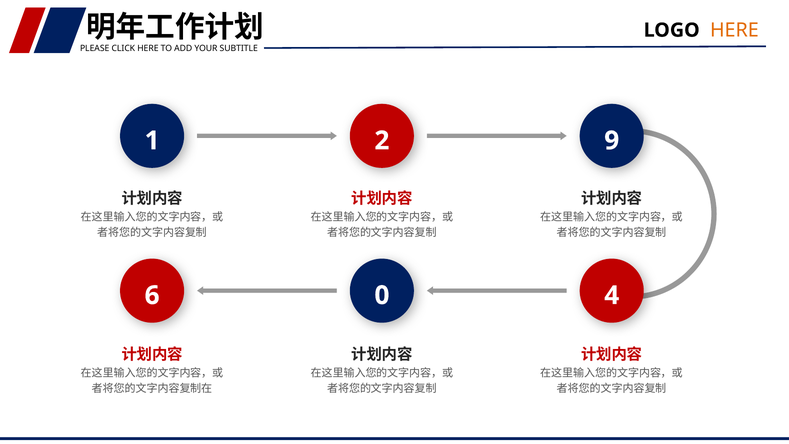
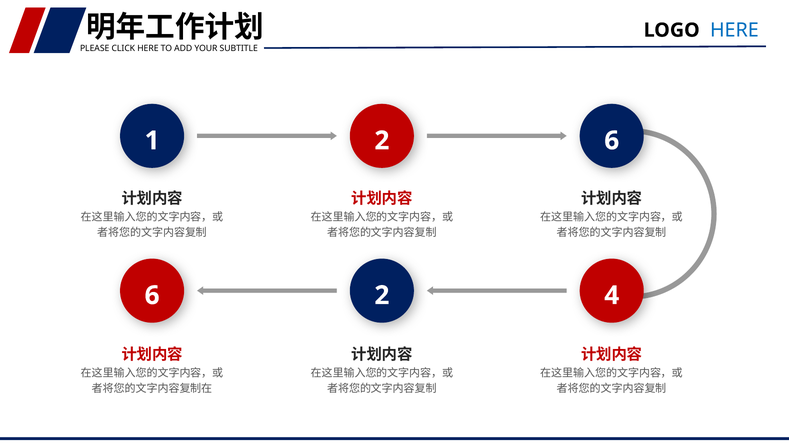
HERE at (734, 30) colour: orange -> blue
2 9: 9 -> 6
6 0: 0 -> 2
